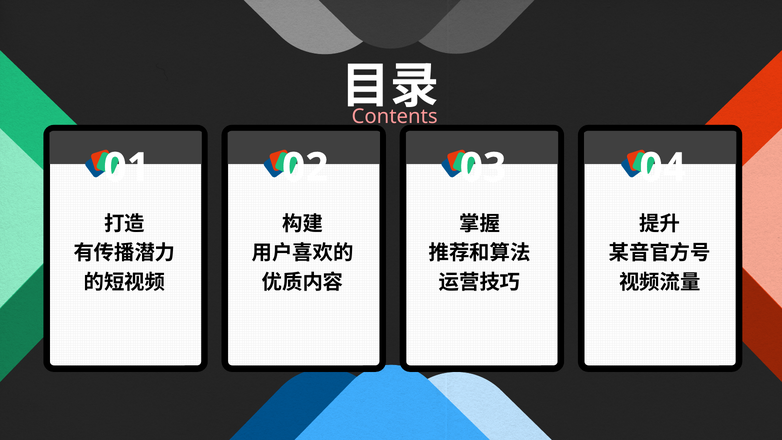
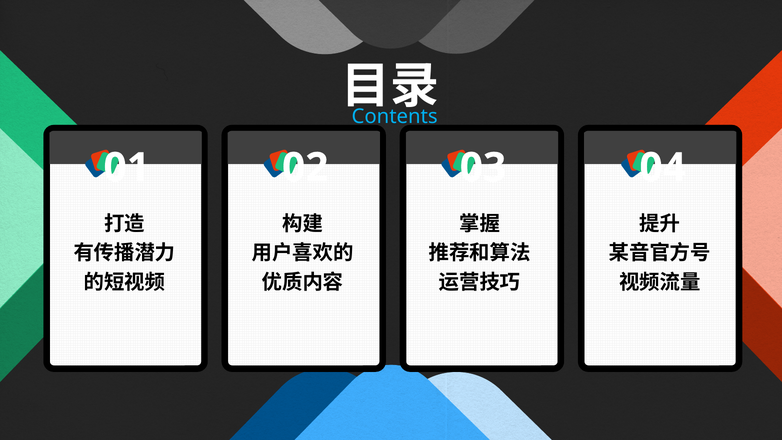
Contents colour: pink -> light blue
